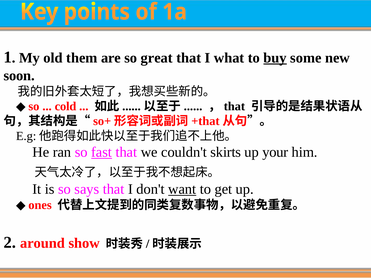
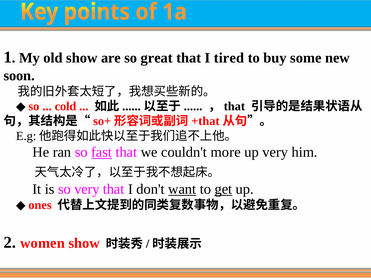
old them: them -> show
what: what -> tired
buy underline: present -> none
skirts: skirts -> more
up your: your -> very
so says: says -> very
get underline: none -> present
around: around -> women
